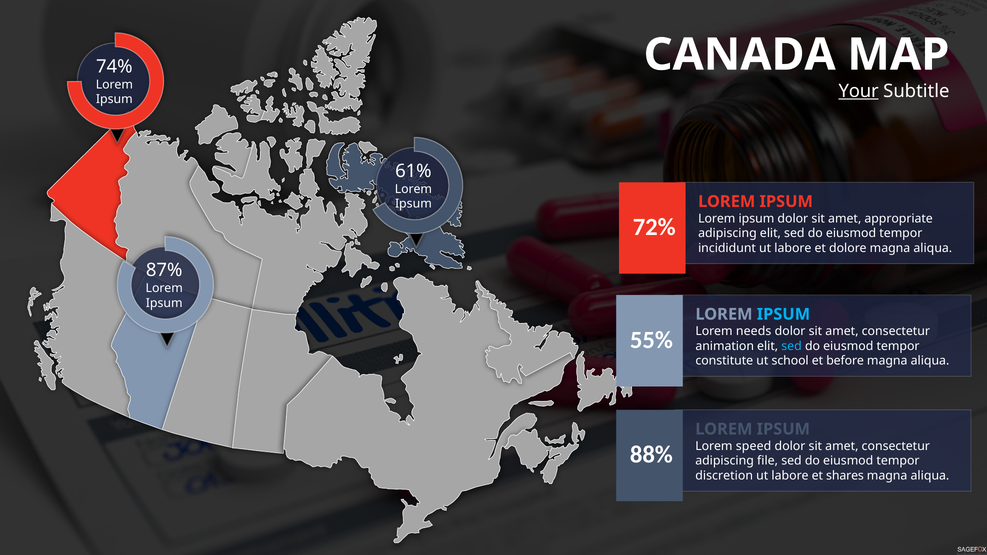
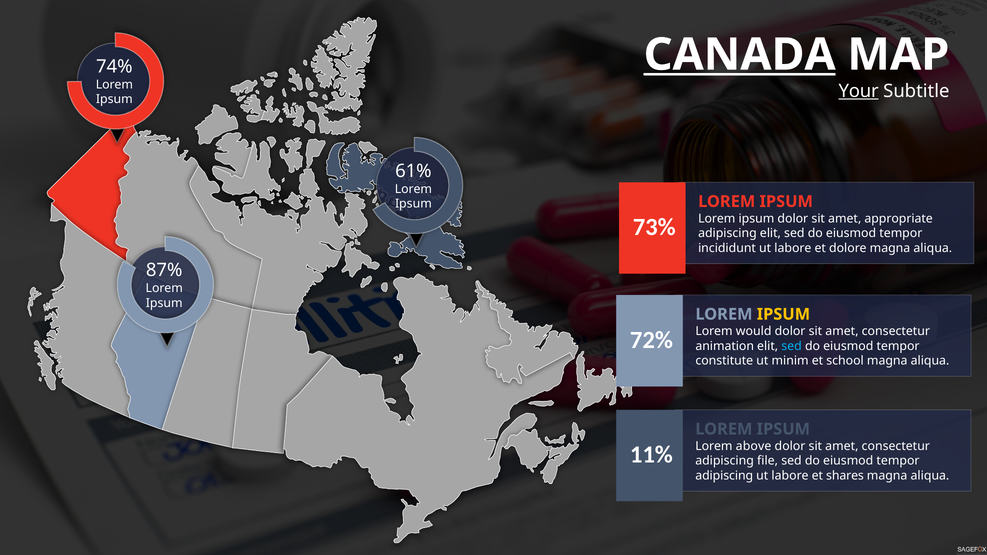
CANADA underline: none -> present
72%: 72% -> 73%
IPSUM at (783, 314) colour: light blue -> yellow
needs: needs -> would
55%: 55% -> 72%
school: school -> minim
before: before -> school
speed: speed -> above
88%: 88% -> 11%
discretion at (724, 476): discretion -> adipiscing
